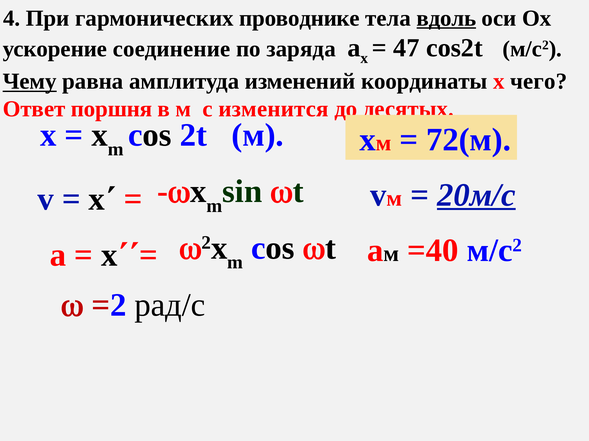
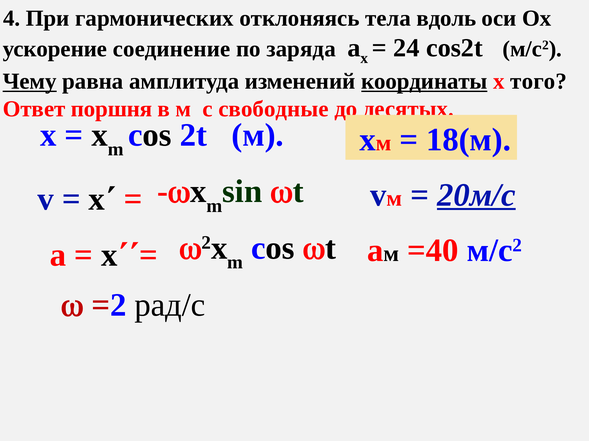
проводнике: проводнике -> отклоняясь
вдоль underline: present -> none
47: 47 -> 24
координаты underline: none -> present
чего: чего -> того
изменится: изменится -> свободные
72(м: 72(м -> 18(м
